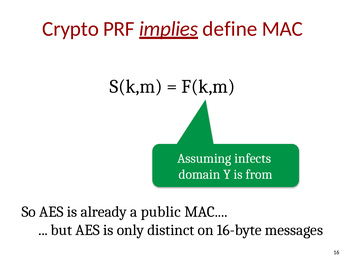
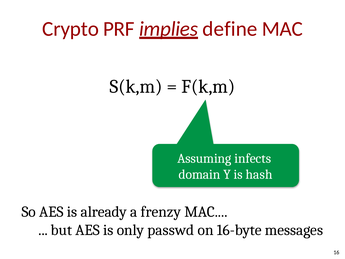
from: from -> hash
public: public -> frenzy
distinct: distinct -> passwd
